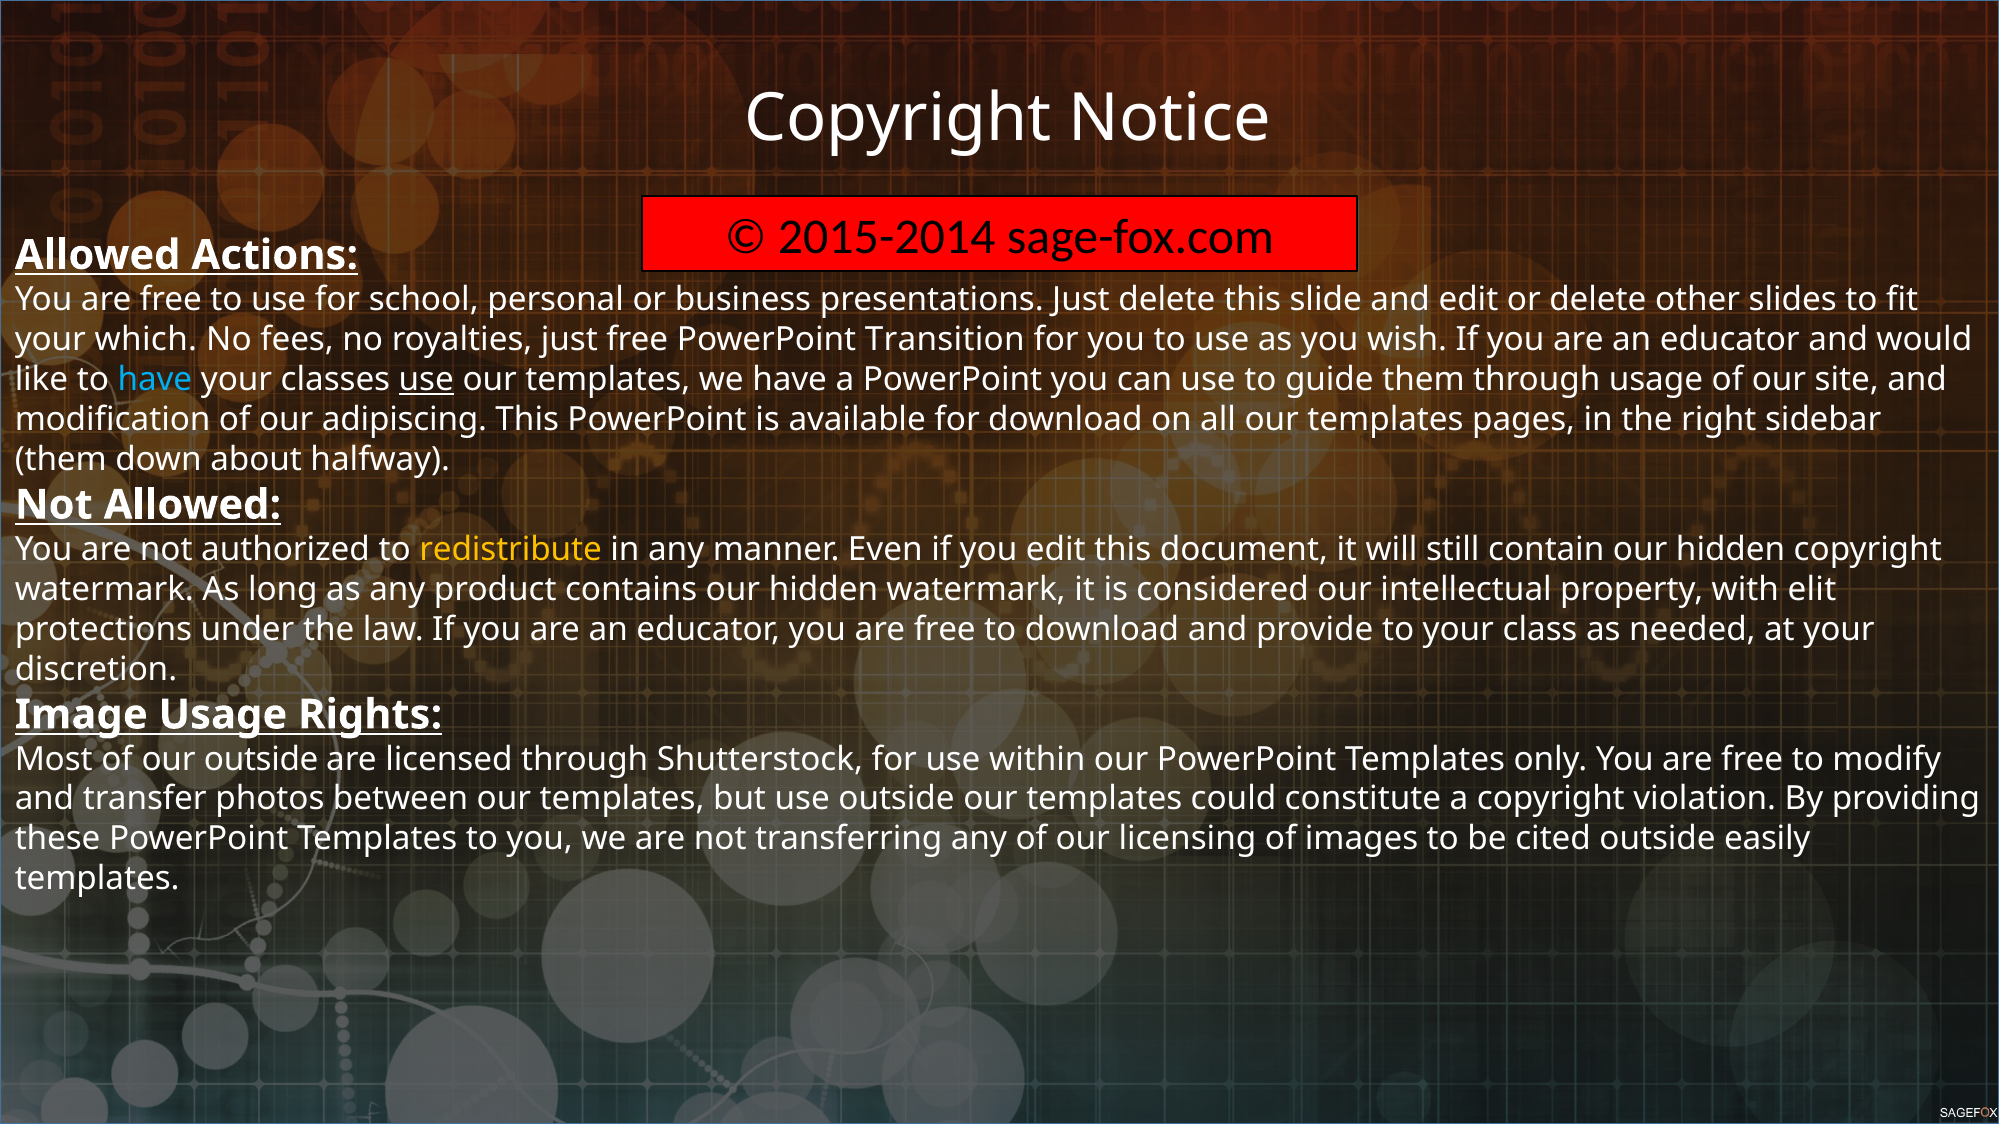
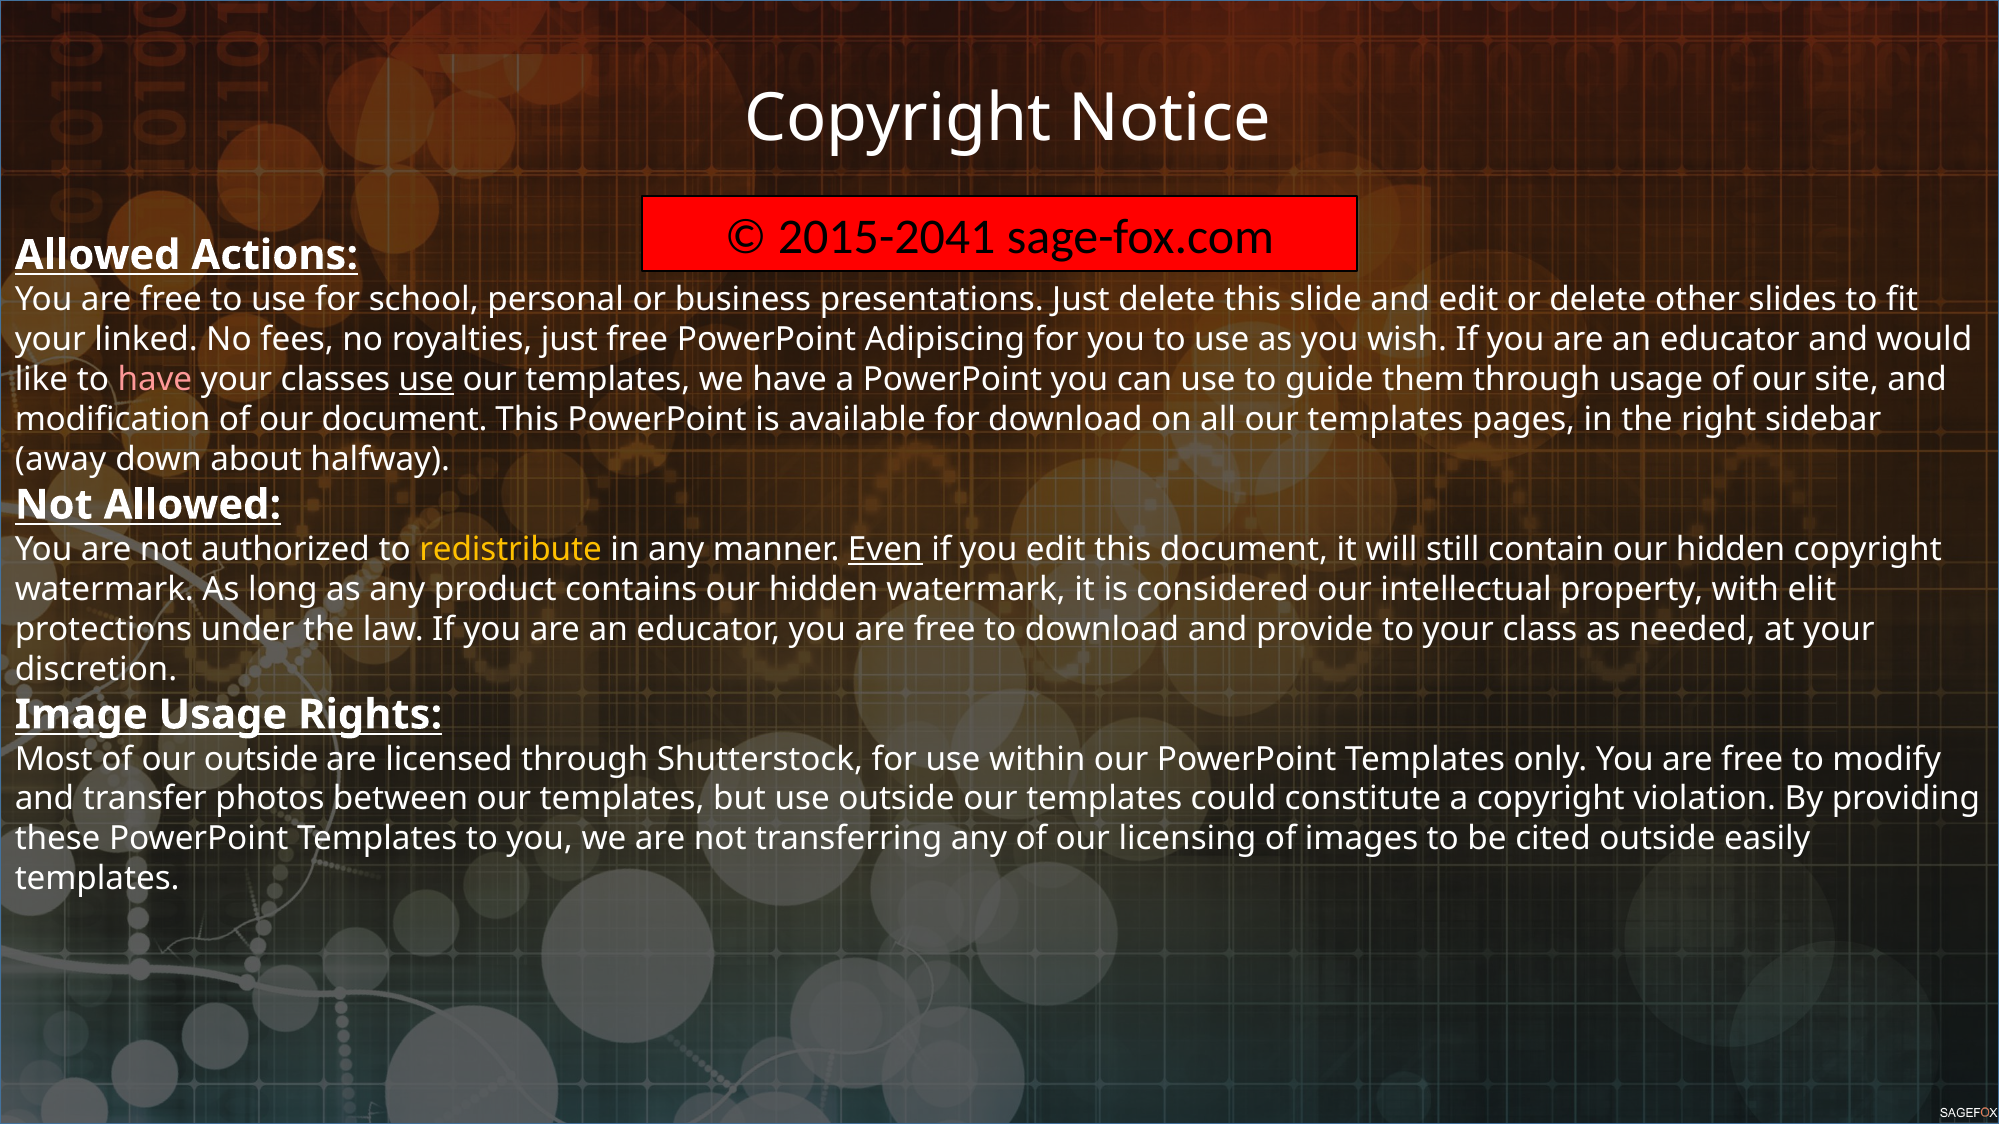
2015-2014: 2015-2014 -> 2015-2041
which: which -> linked
Transition: Transition -> Adipiscing
have at (155, 380) colour: light blue -> pink
our adipiscing: adipiscing -> document
them at (61, 460): them -> away
Even underline: none -> present
